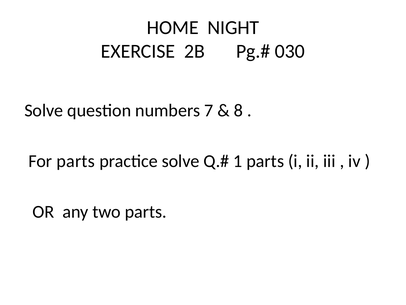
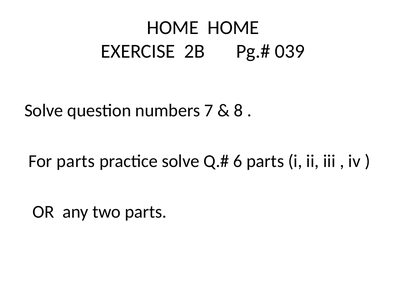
HOME NIGHT: NIGHT -> HOME
030: 030 -> 039
1: 1 -> 6
